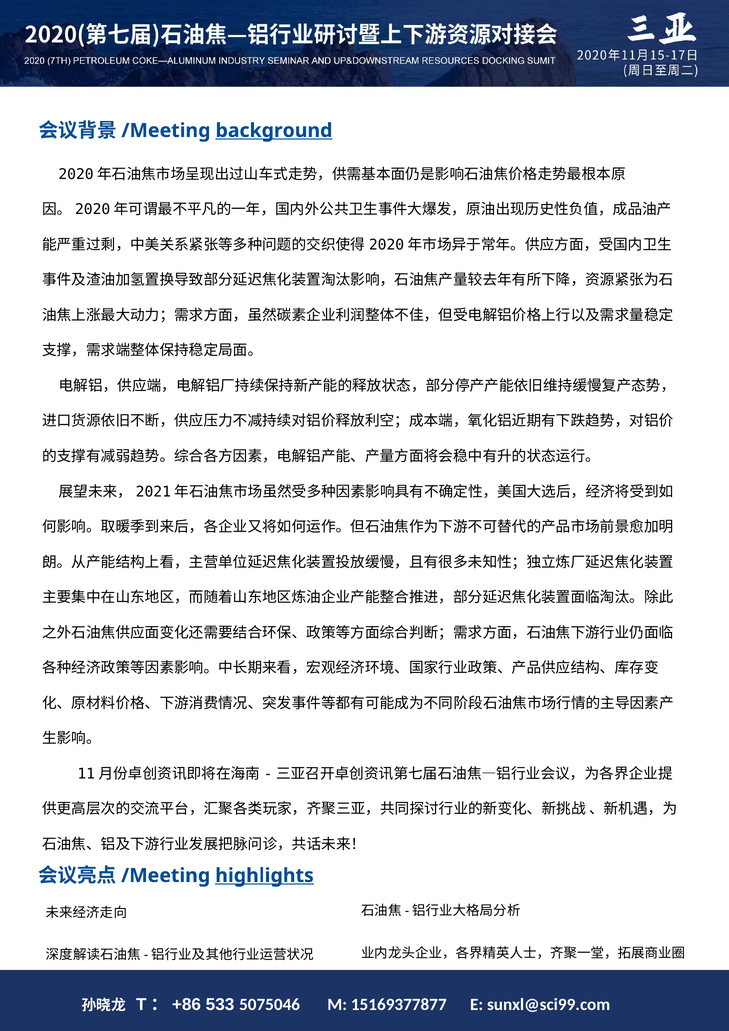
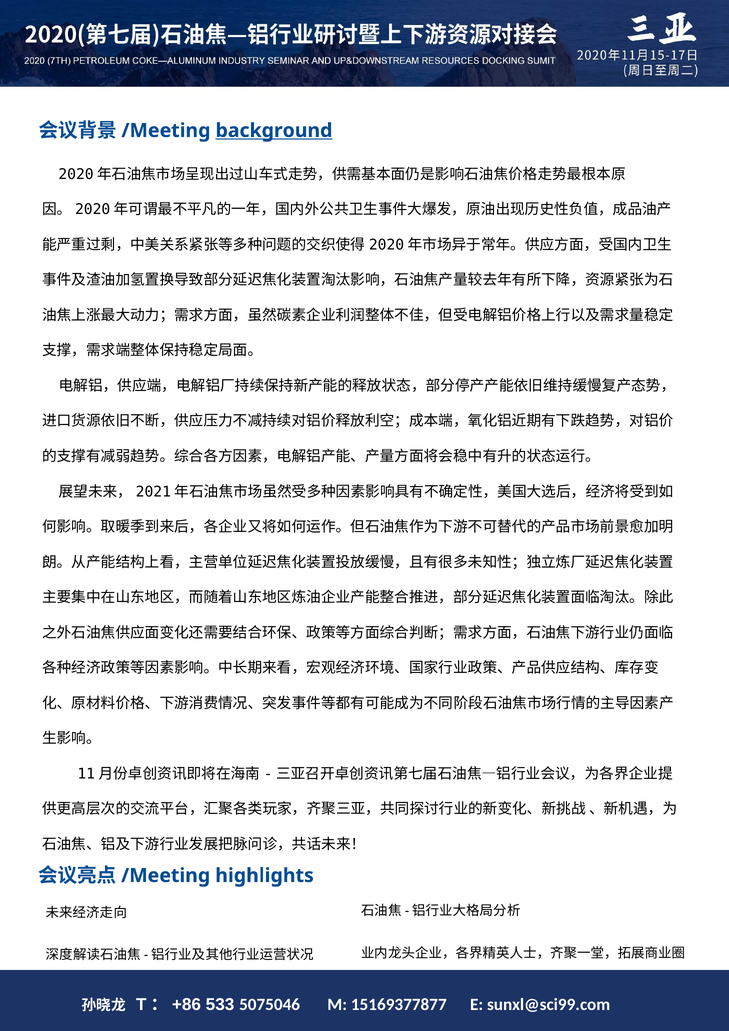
highlights underline: present -> none
